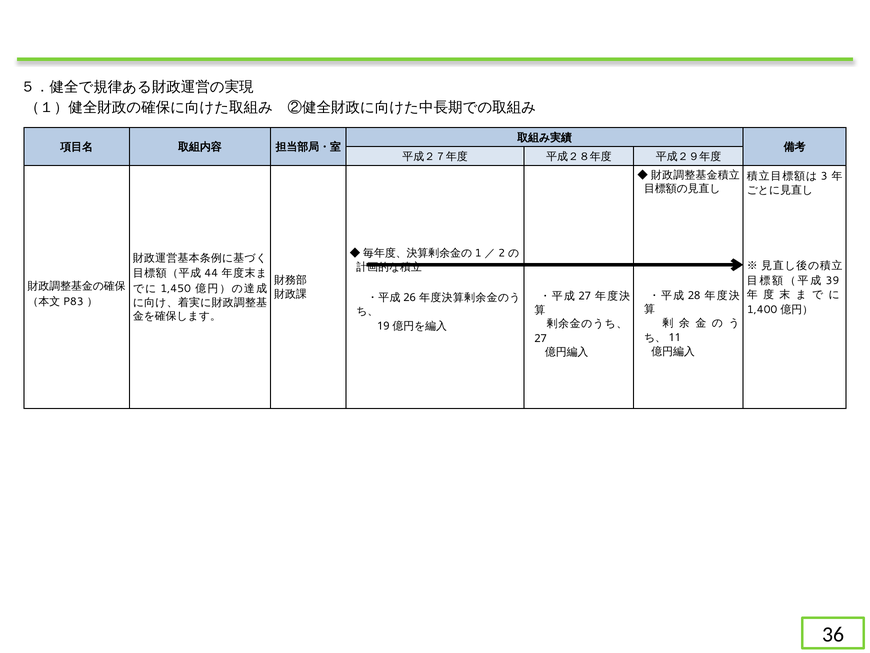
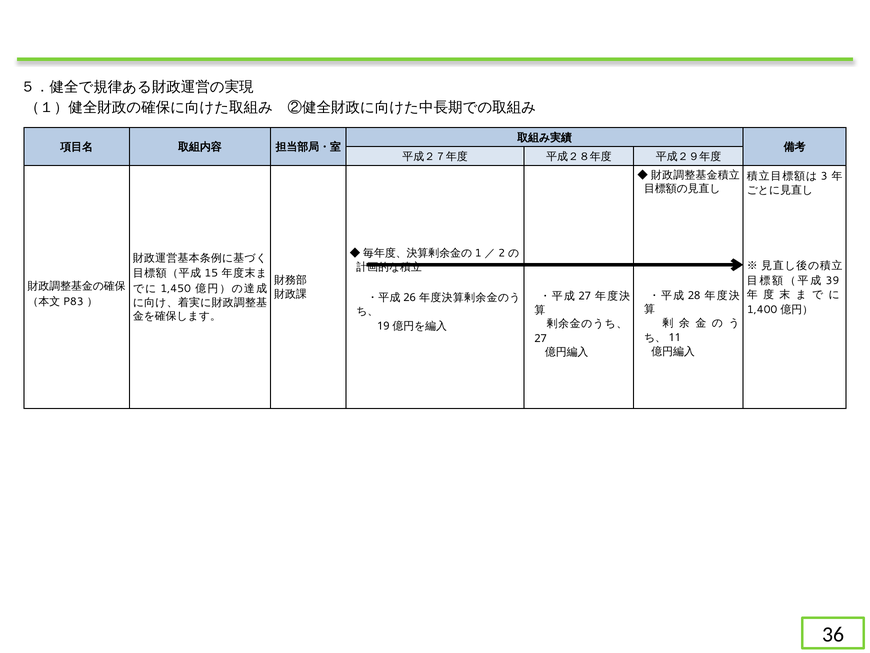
44: 44 -> 15
